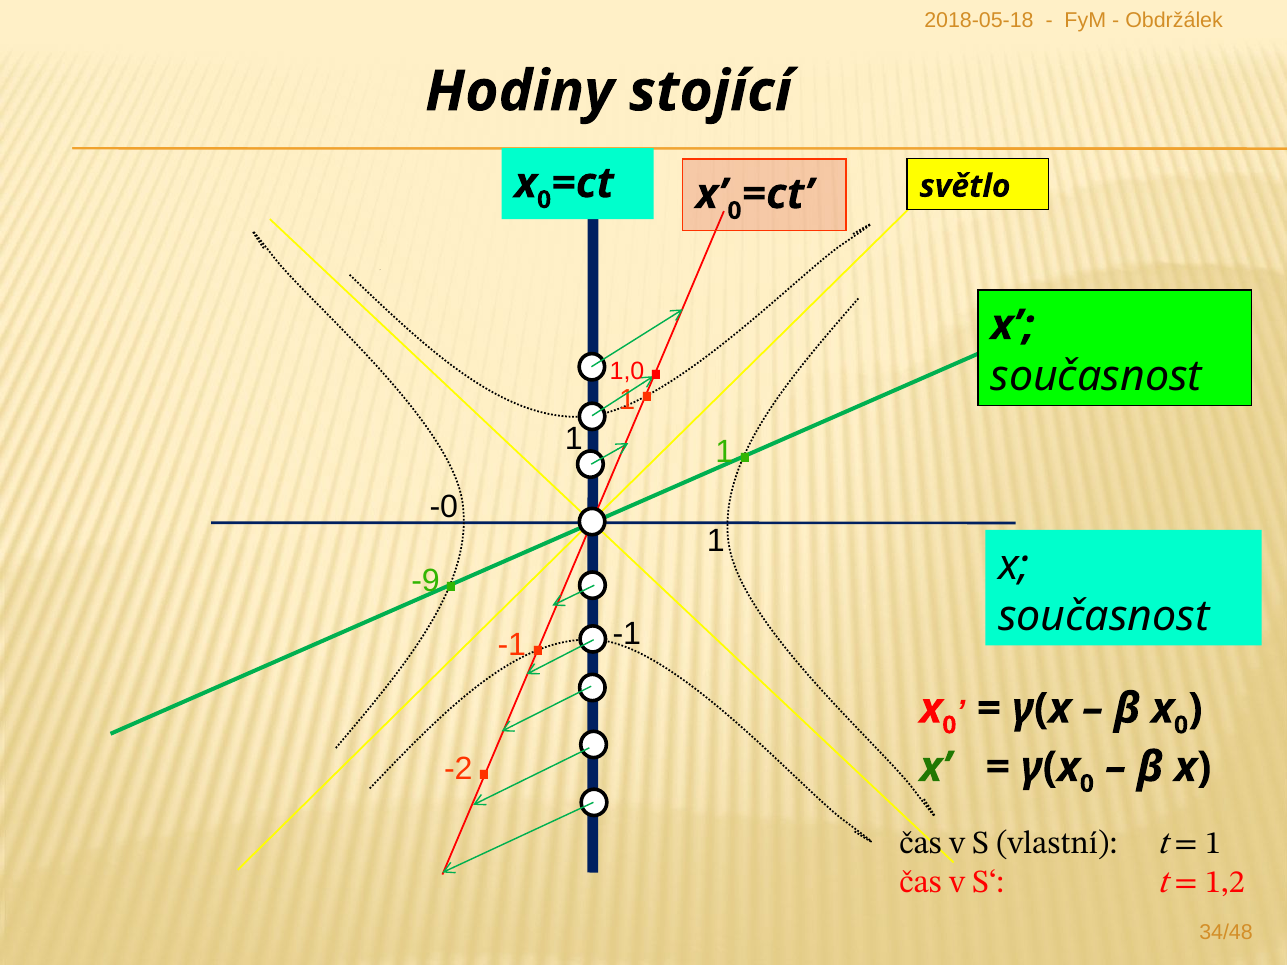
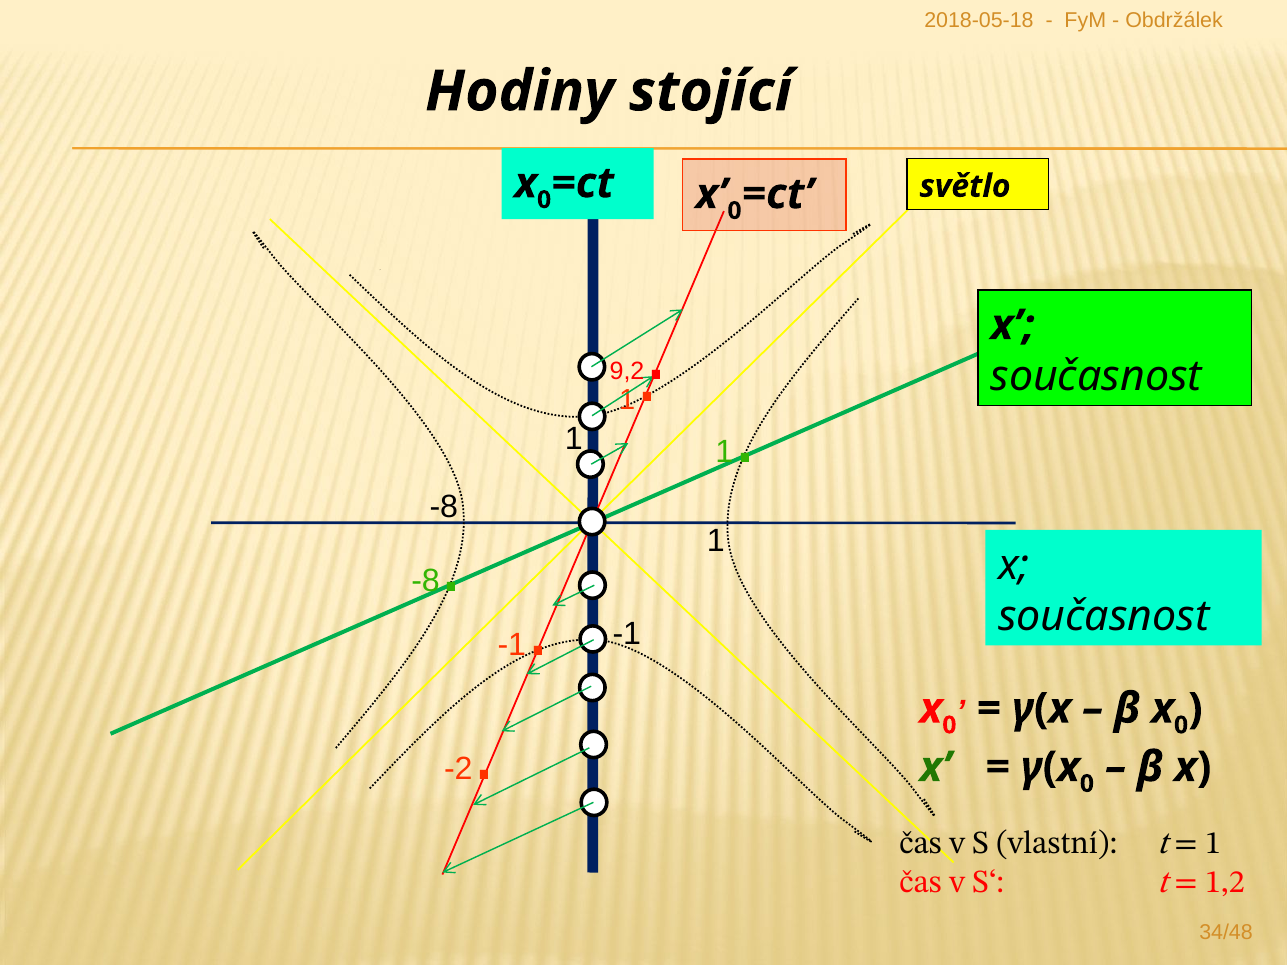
1,0: 1,0 -> 9,2
-0 at (444, 507): -0 -> -8
-9 at (426, 581): -9 -> -8
